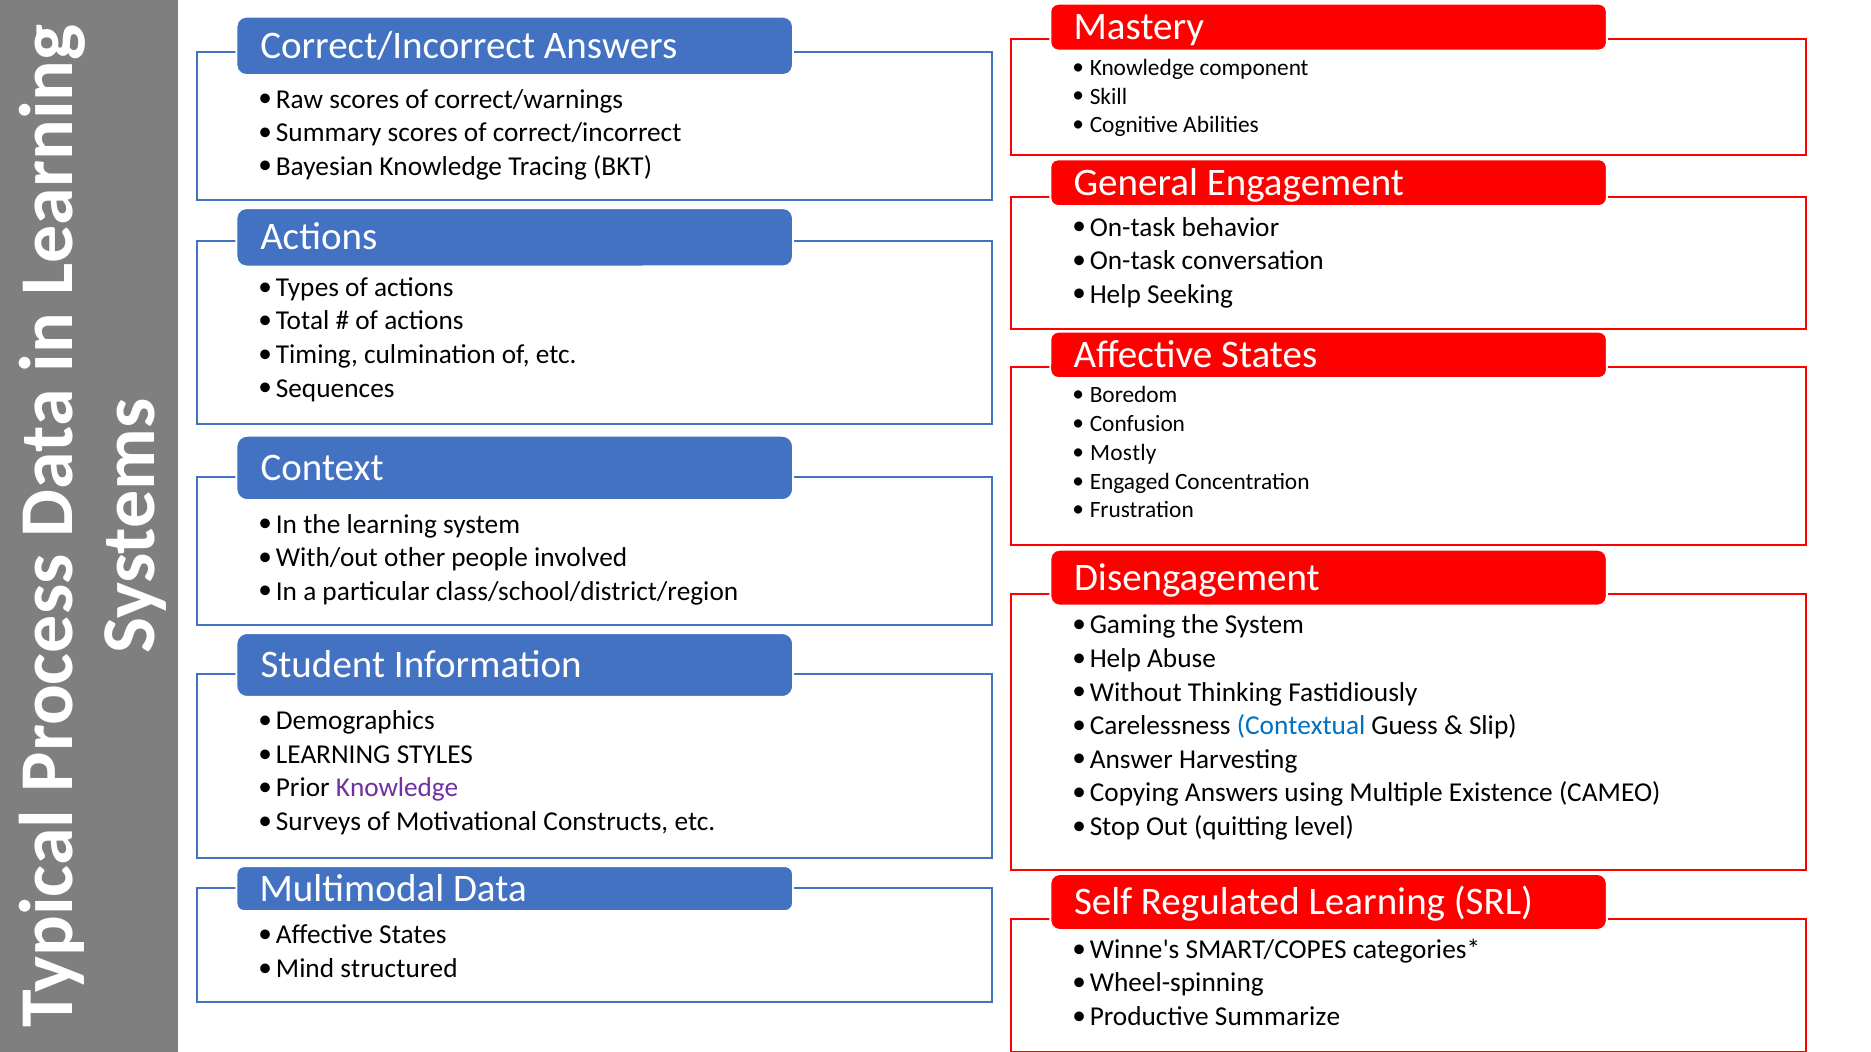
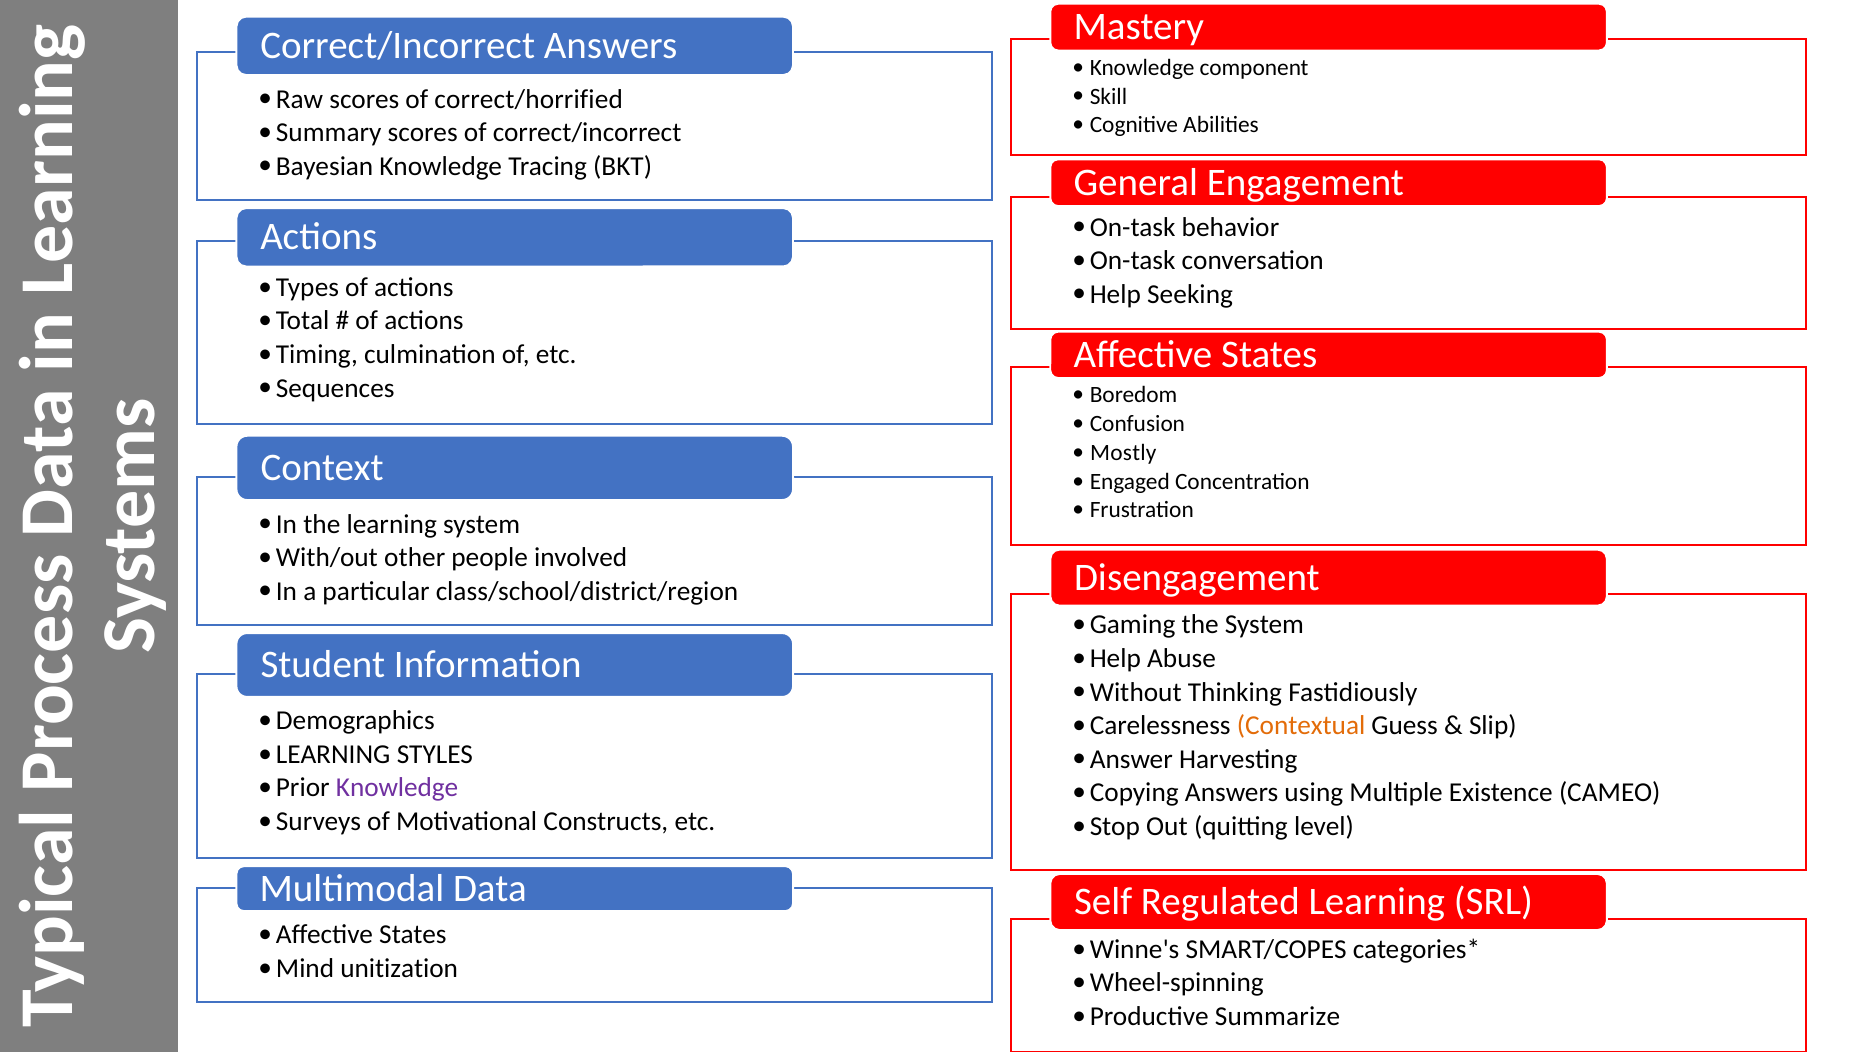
correct/warnings: correct/warnings -> correct/horrified
Contextual colour: blue -> orange
structured: structured -> unitization
